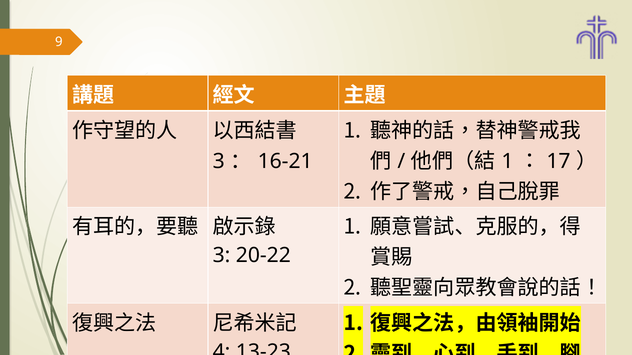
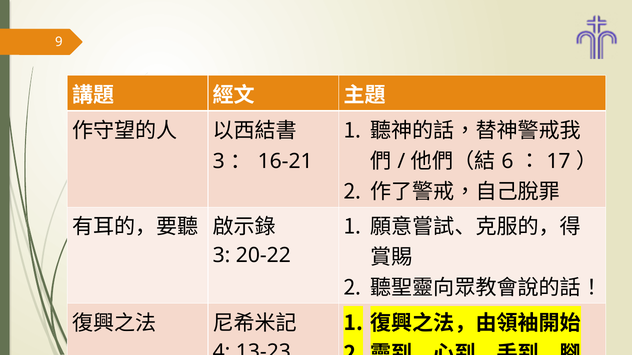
1 at (507, 161): 1 -> 6
